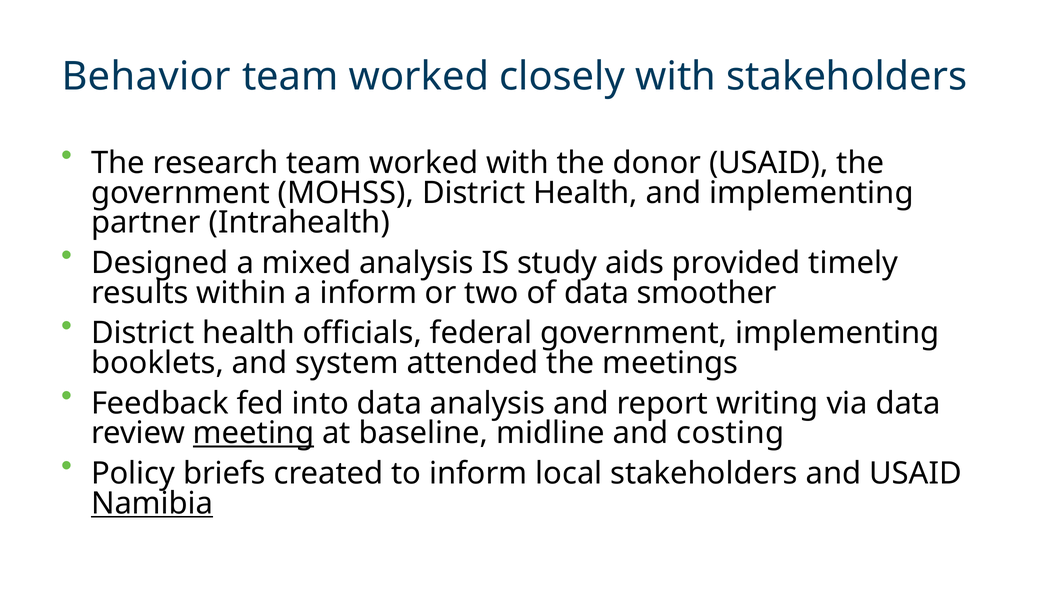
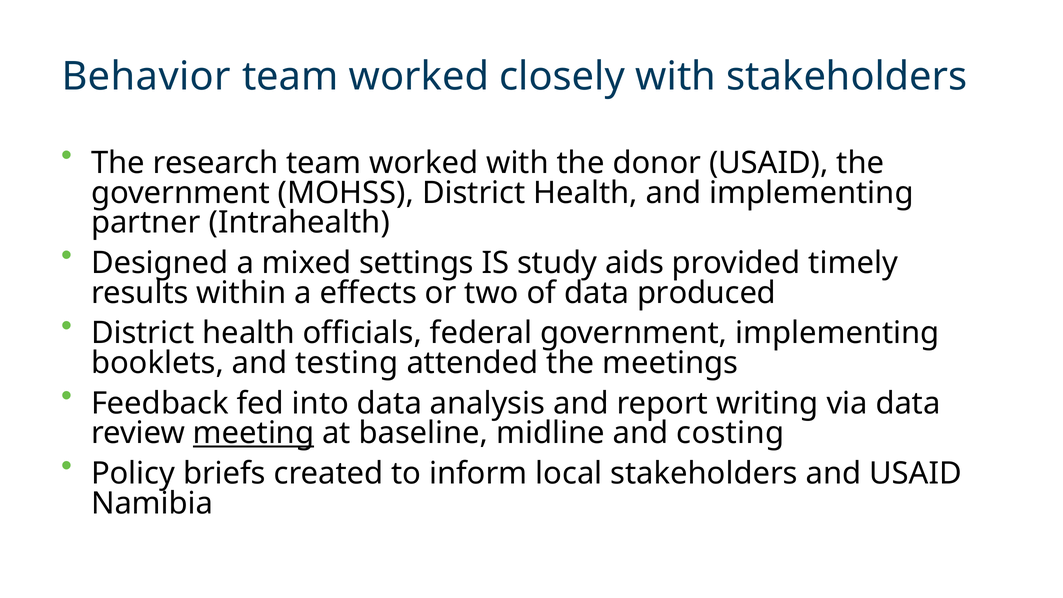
mixed analysis: analysis -> settings
a inform: inform -> effects
smoother: smoother -> produced
system: system -> testing
Namibia underline: present -> none
